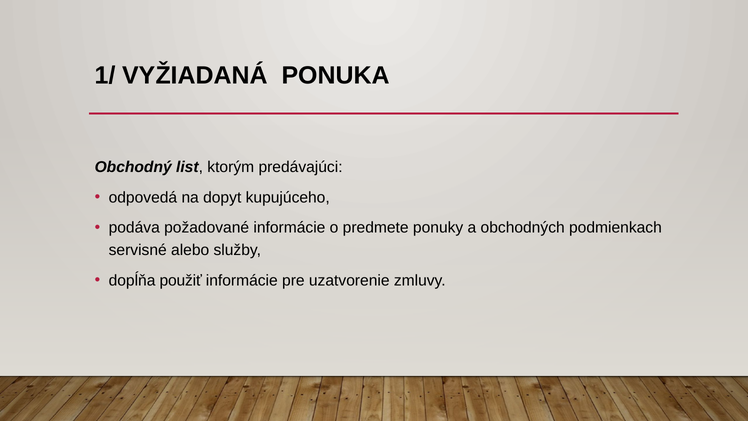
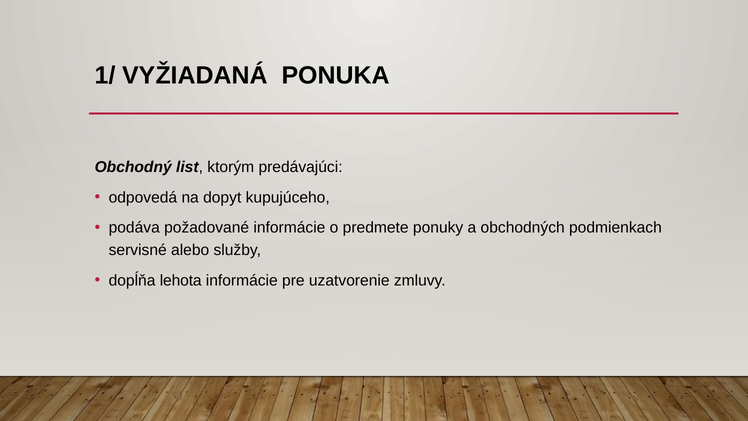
použiť: použiť -> lehota
